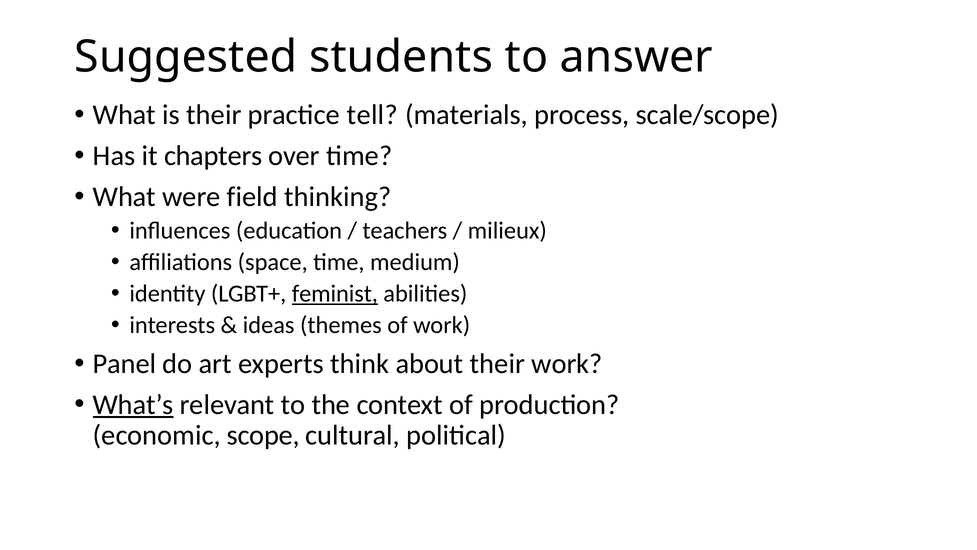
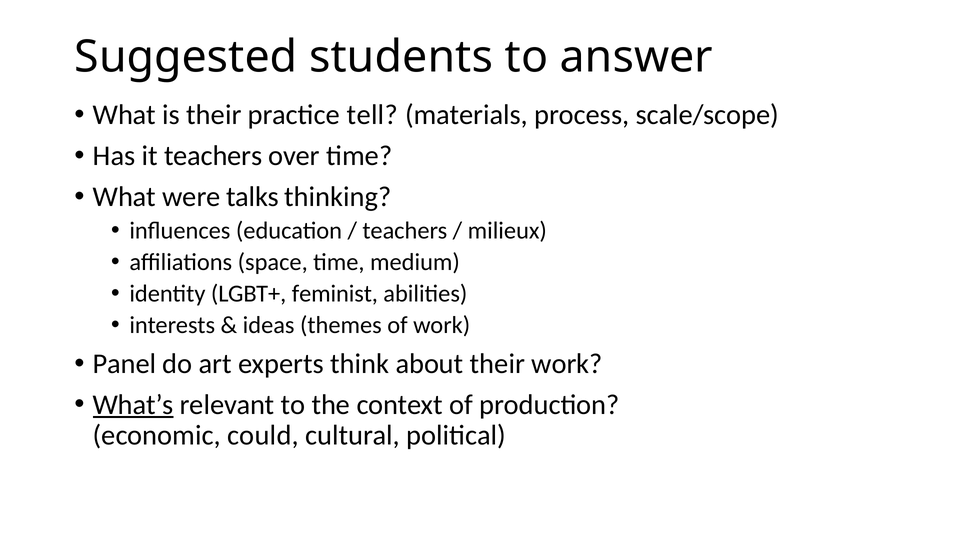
it chapters: chapters -> teachers
field: field -> talks
feminist underline: present -> none
scope: scope -> could
